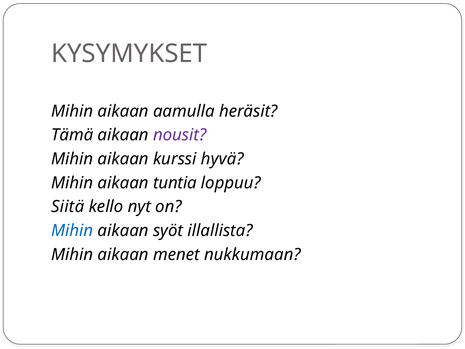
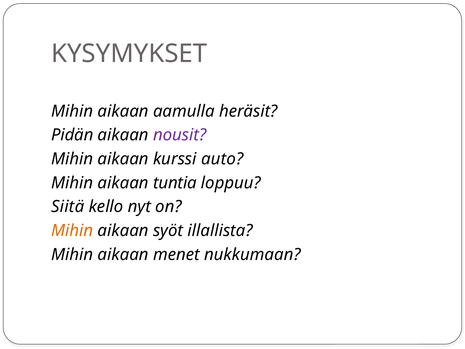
Tämä: Tämä -> Pidän
hyvä: hyvä -> auto
Mihin at (72, 231) colour: blue -> orange
